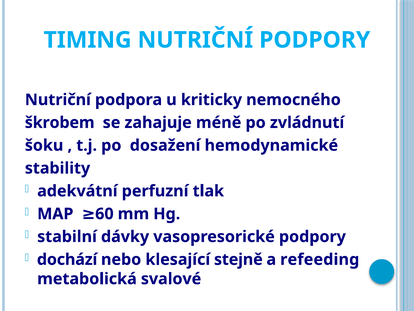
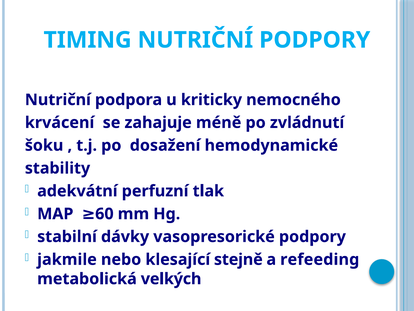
škrobem: škrobem -> krvácení
dochází: dochází -> jakmile
svalové: svalové -> velkých
